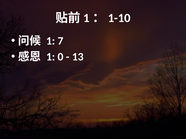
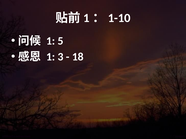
7: 7 -> 5
0: 0 -> 3
13: 13 -> 18
